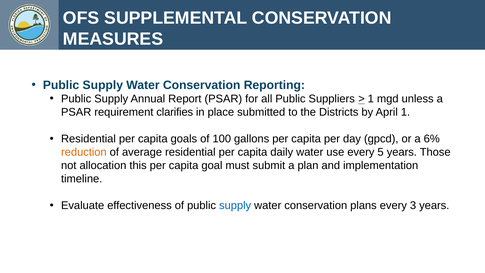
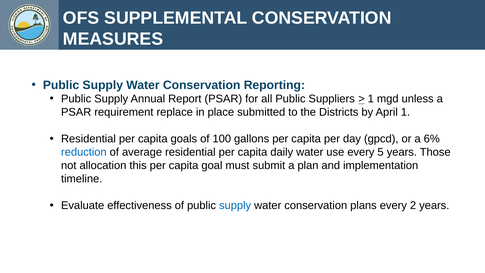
clarifies: clarifies -> replace
reduction colour: orange -> blue
3: 3 -> 2
